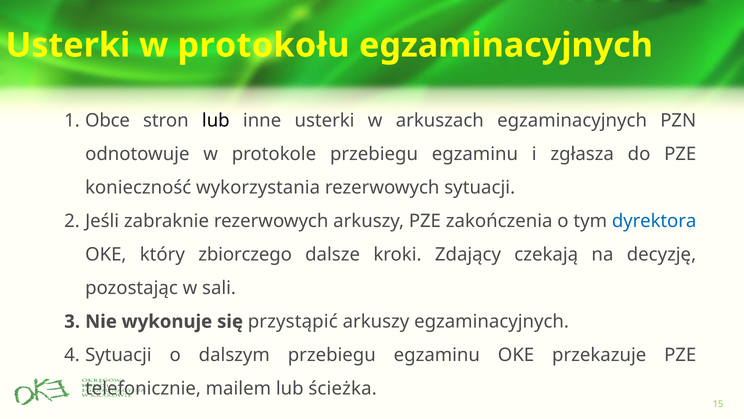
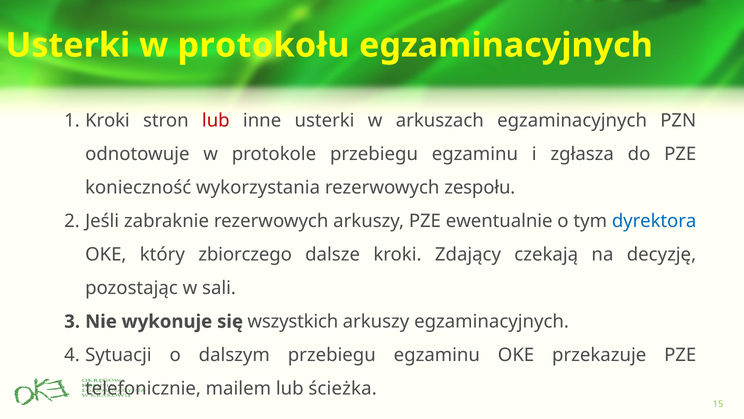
Obce at (107, 120): Obce -> Kroki
lub at (216, 120) colour: black -> red
rezerwowych sytuacji: sytuacji -> zespołu
zakończenia: zakończenia -> ewentualnie
przystąpić: przystąpić -> wszystkich
